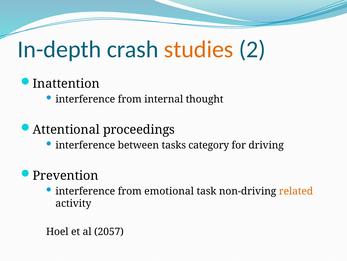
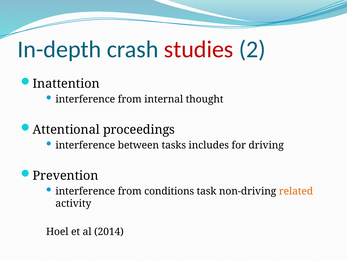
studies colour: orange -> red
category: category -> includes
emotional: emotional -> conditions
2057: 2057 -> 2014
